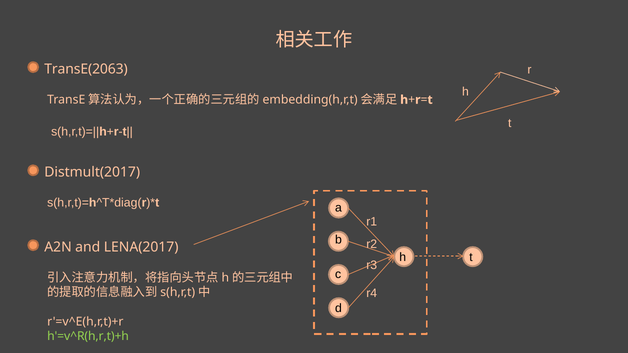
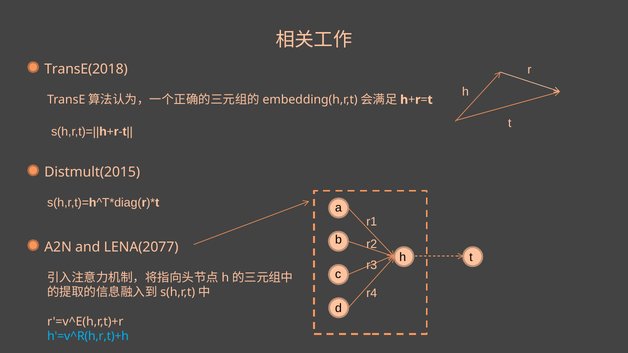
TransE(2063: TransE(2063 -> TransE(2018
Distmult(2017: Distmult(2017 -> Distmult(2015
LENA(2017: LENA(2017 -> LENA(2077
h'=v^R(h,r,t)+h colour: light green -> light blue
